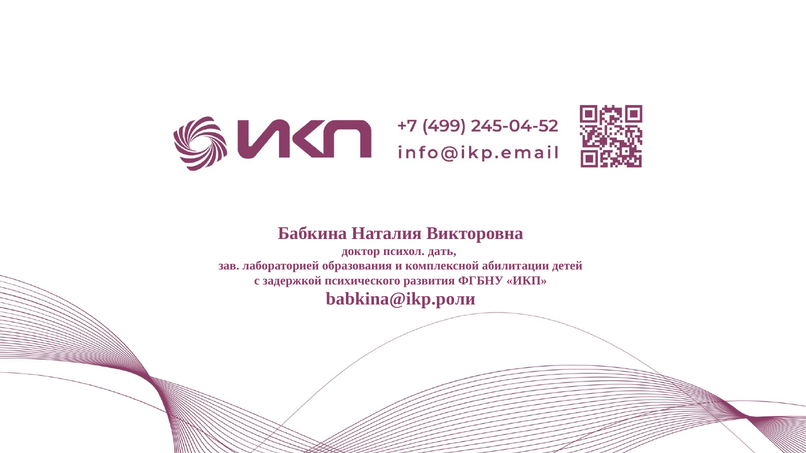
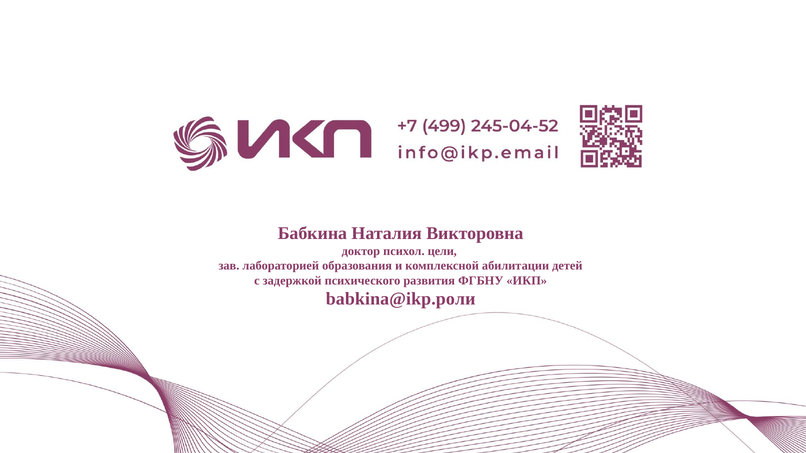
дать: дать -> цели
